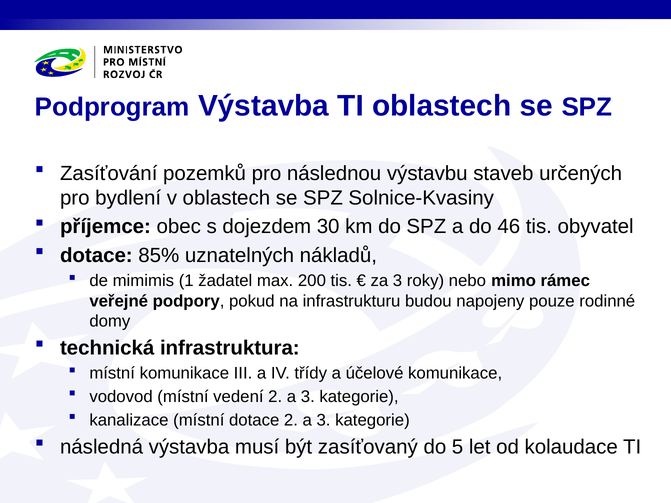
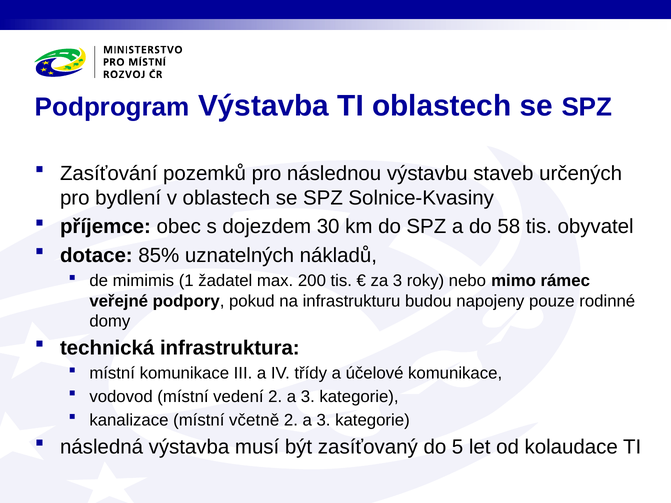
46: 46 -> 58
místní dotace: dotace -> včetně
